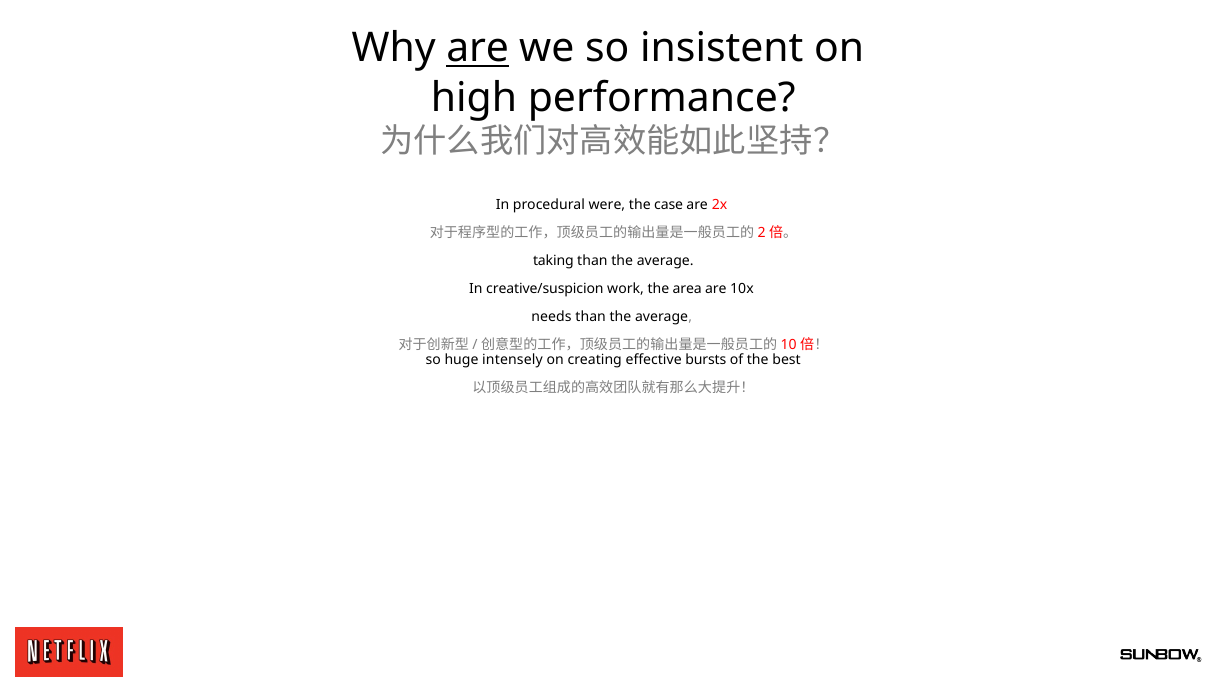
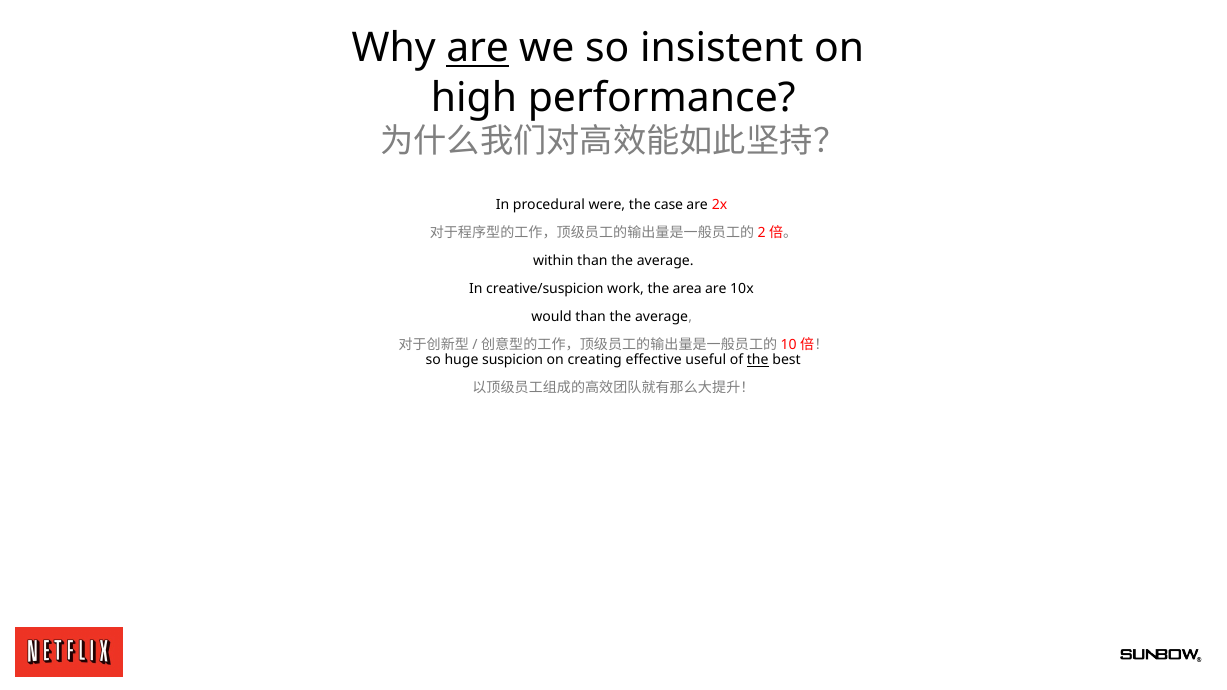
taking: taking -> within
needs: needs -> would
intensely: intensely -> suspicion
bursts: bursts -> useful
the at (758, 360) underline: none -> present
